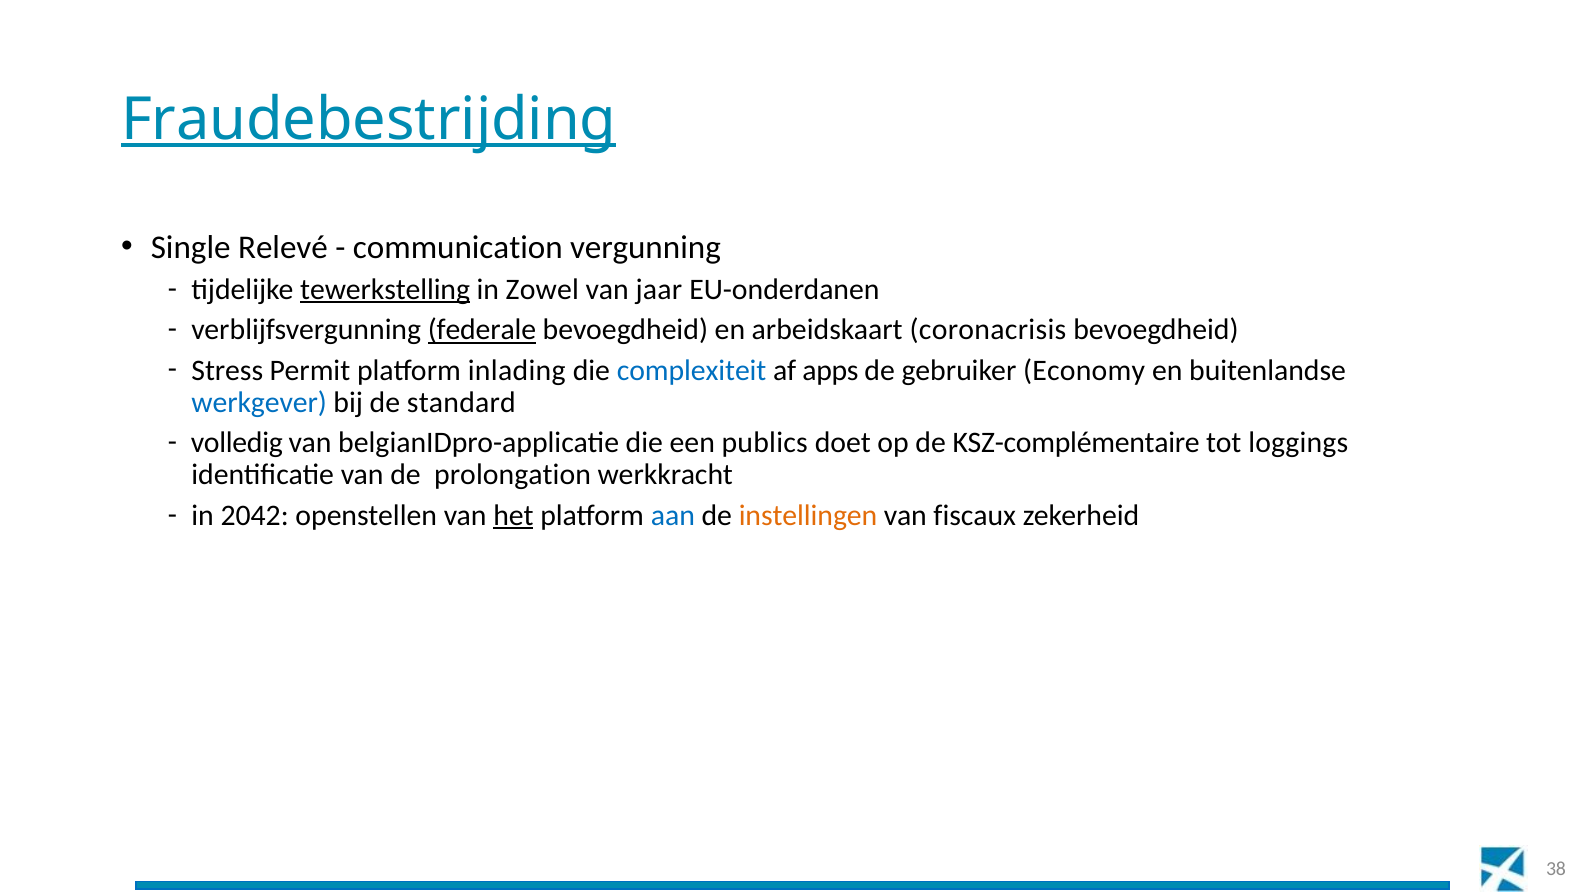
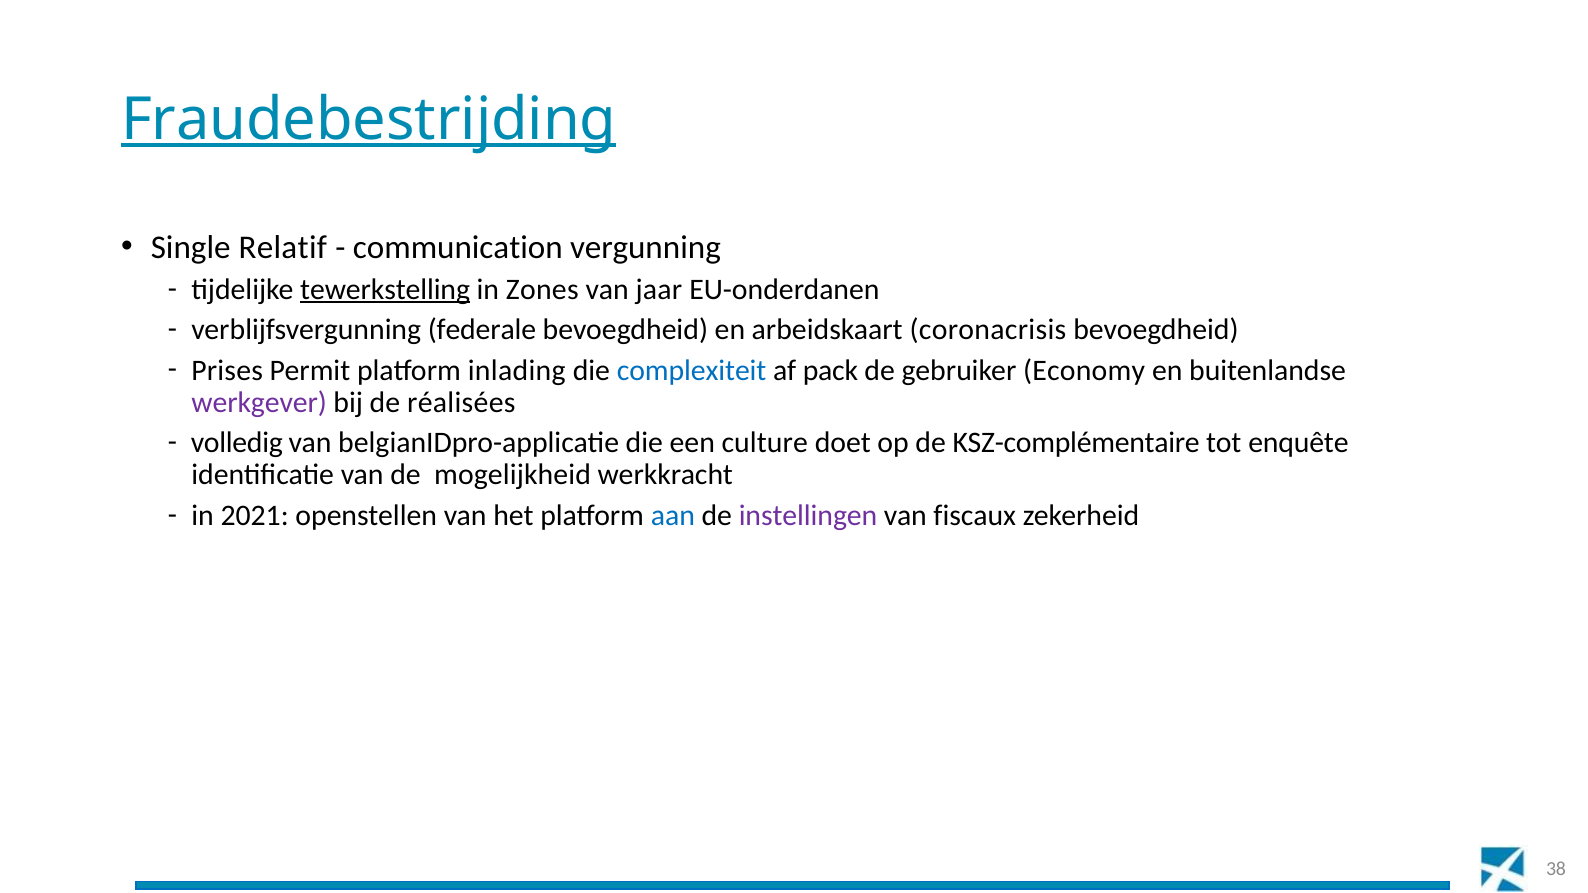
Relevé: Relevé -> Relatif
Zowel: Zowel -> Zones
federale underline: present -> none
Stress: Stress -> Prises
apps: apps -> pack
werkgever colour: blue -> purple
standard: standard -> réalisées
publics: publics -> culture
loggings: loggings -> enquête
prolongation: prolongation -> mogelijkheid
2042: 2042 -> 2021
het underline: present -> none
instellingen colour: orange -> purple
